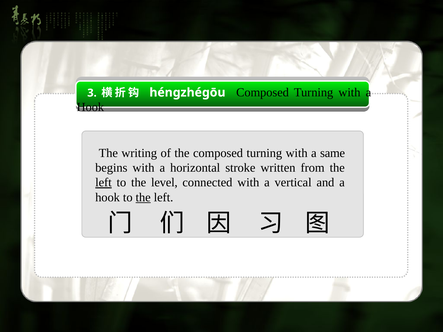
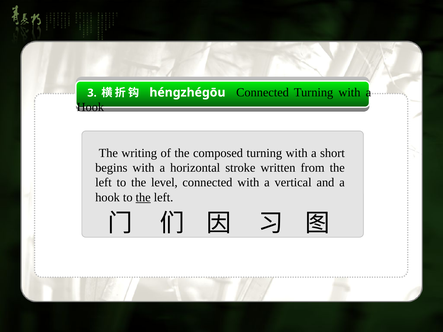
héngzhégōu Composed: Composed -> Connected
same: same -> short
left at (103, 183) underline: present -> none
